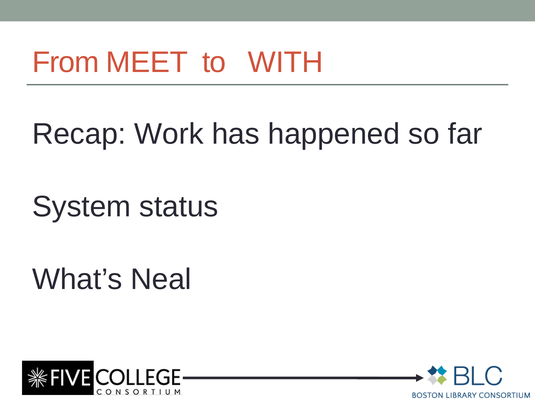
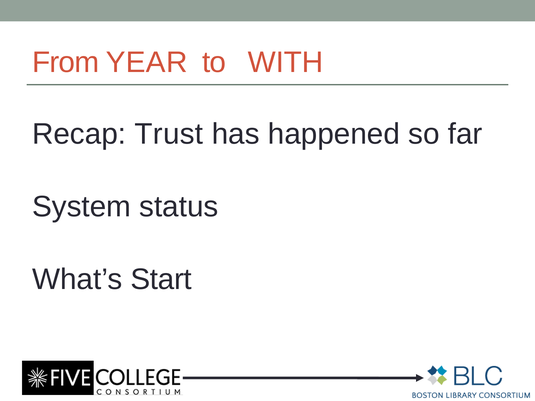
MEET: MEET -> YEAR
Work: Work -> Trust
Neal: Neal -> Start
